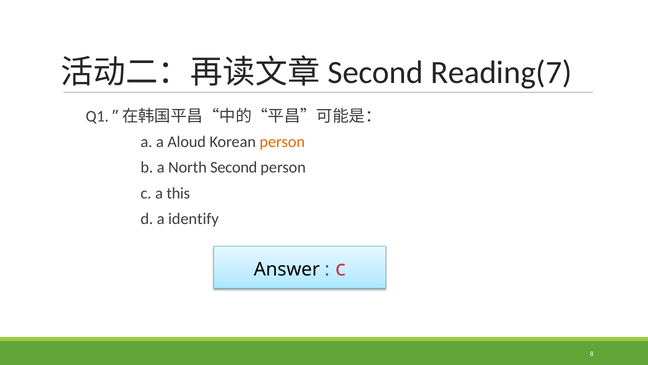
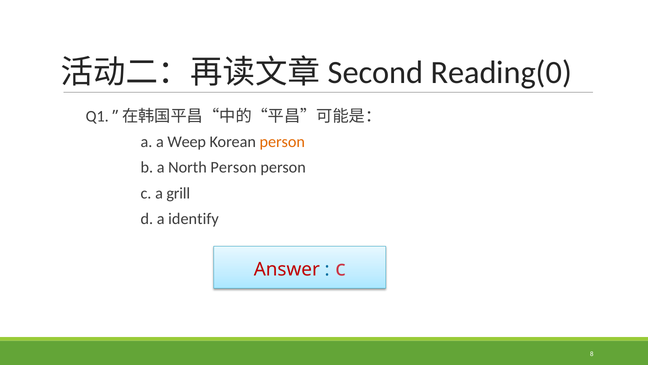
Reading(7: Reading(7 -> Reading(0
Aloud: Aloud -> Weep
North Second: Second -> Person
this: this -> grill
Answer colour: black -> red
